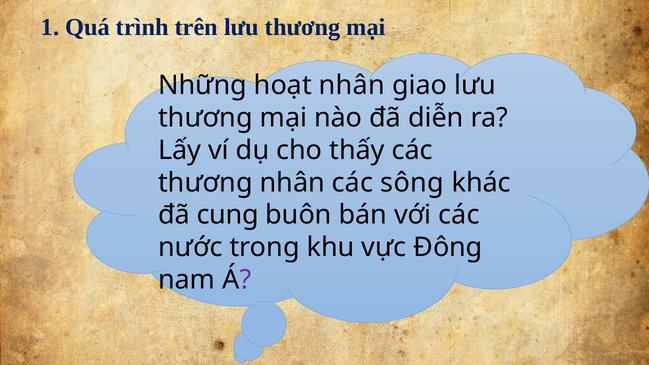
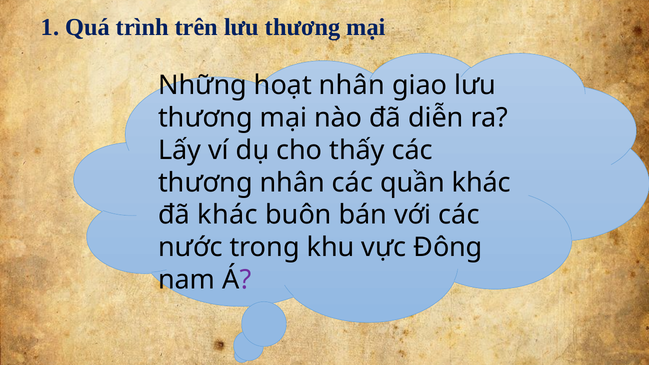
sông: sông -> quần
đã cung: cung -> khác
